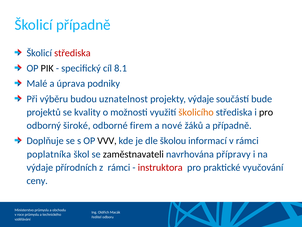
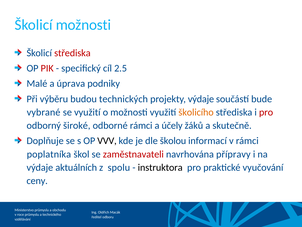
Školicí případně: případně -> možnosti
PIK colour: black -> red
8.1: 8.1 -> 2.5
uznatelnost: uznatelnost -> technických
projektů: projektů -> vybrané
se kvality: kvality -> využití
pro at (266, 112) colour: black -> red
odborné firem: firem -> rámci
nové: nové -> účely
a případně: případně -> skutečně
zaměstnavateli colour: black -> red
přírodních: přírodních -> aktuálních
z rámci: rámci -> spolu
instruktora colour: red -> black
